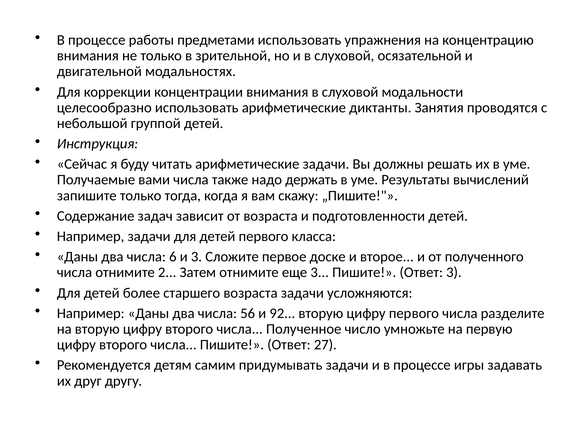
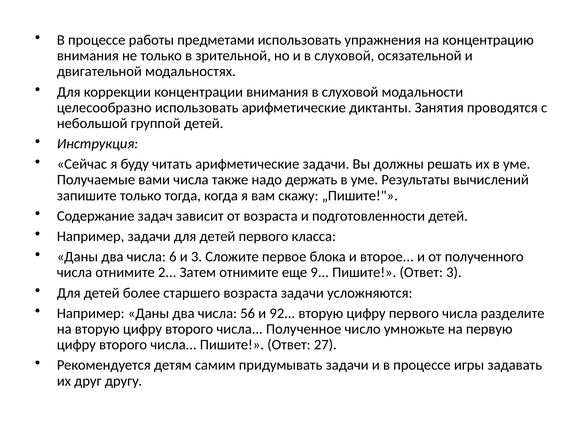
доске: доске -> блока
еще 3: 3 -> 9
